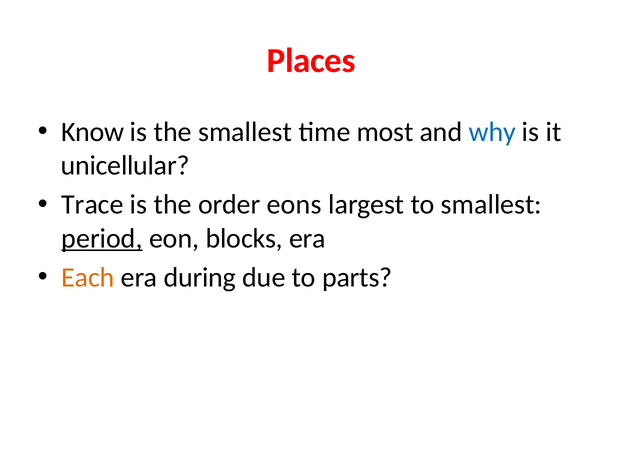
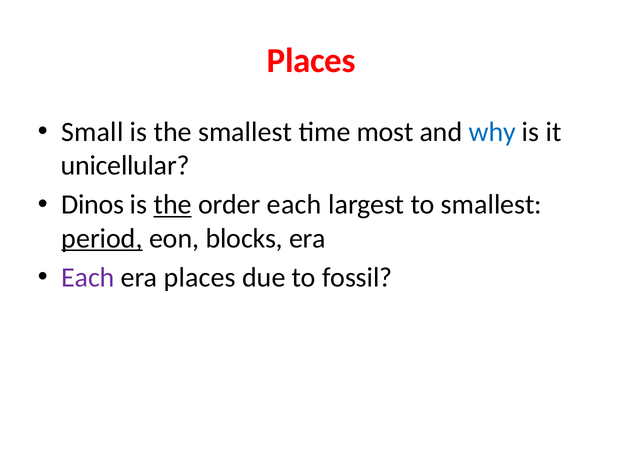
Know: Know -> Small
Trace: Trace -> Dinos
the at (173, 205) underline: none -> present
order eons: eons -> each
Each at (88, 278) colour: orange -> purple
era during: during -> places
parts: parts -> fossil
